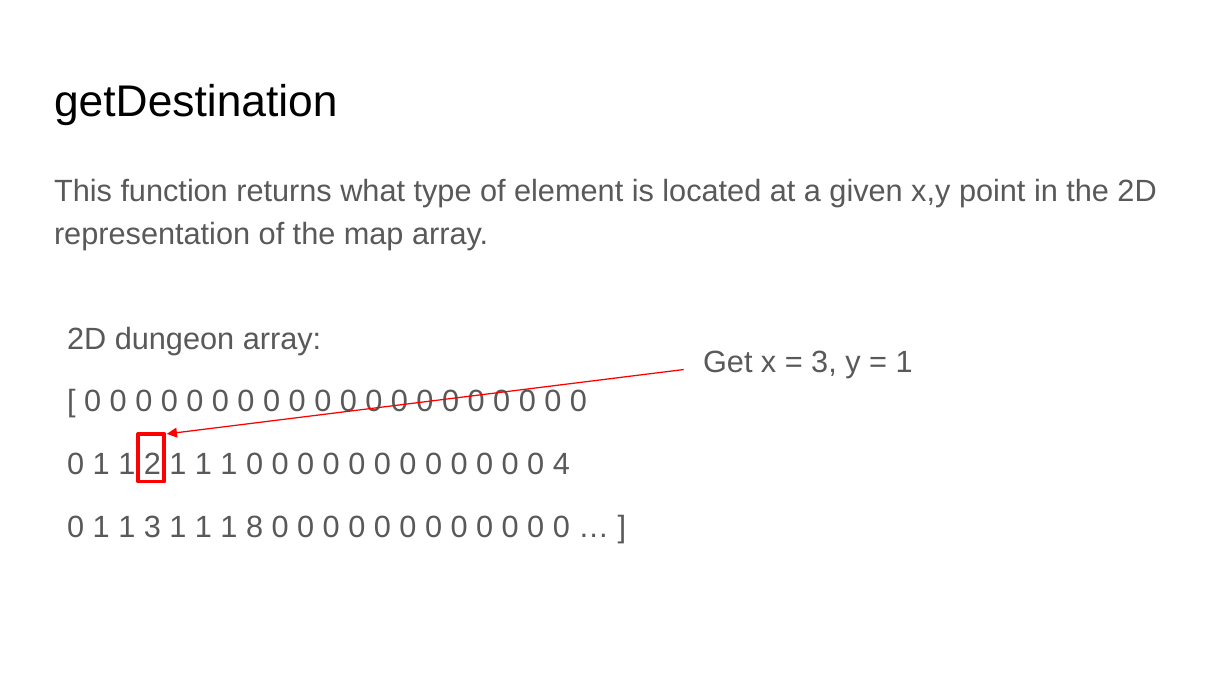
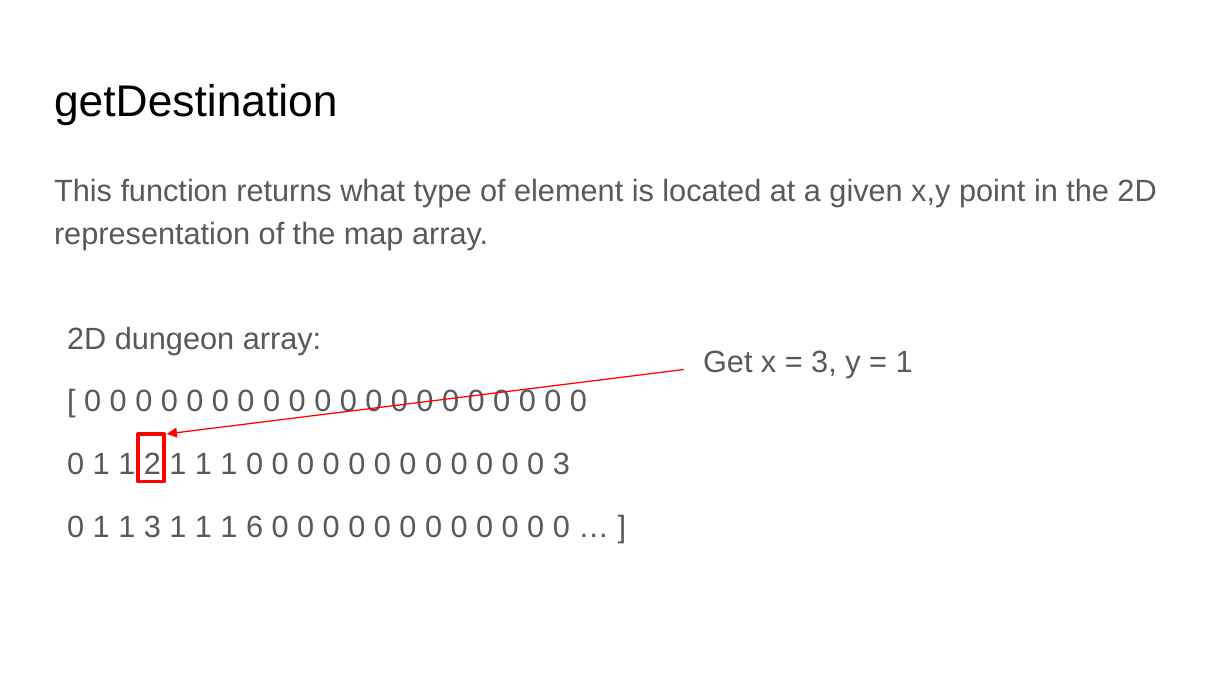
0 4: 4 -> 3
8: 8 -> 6
